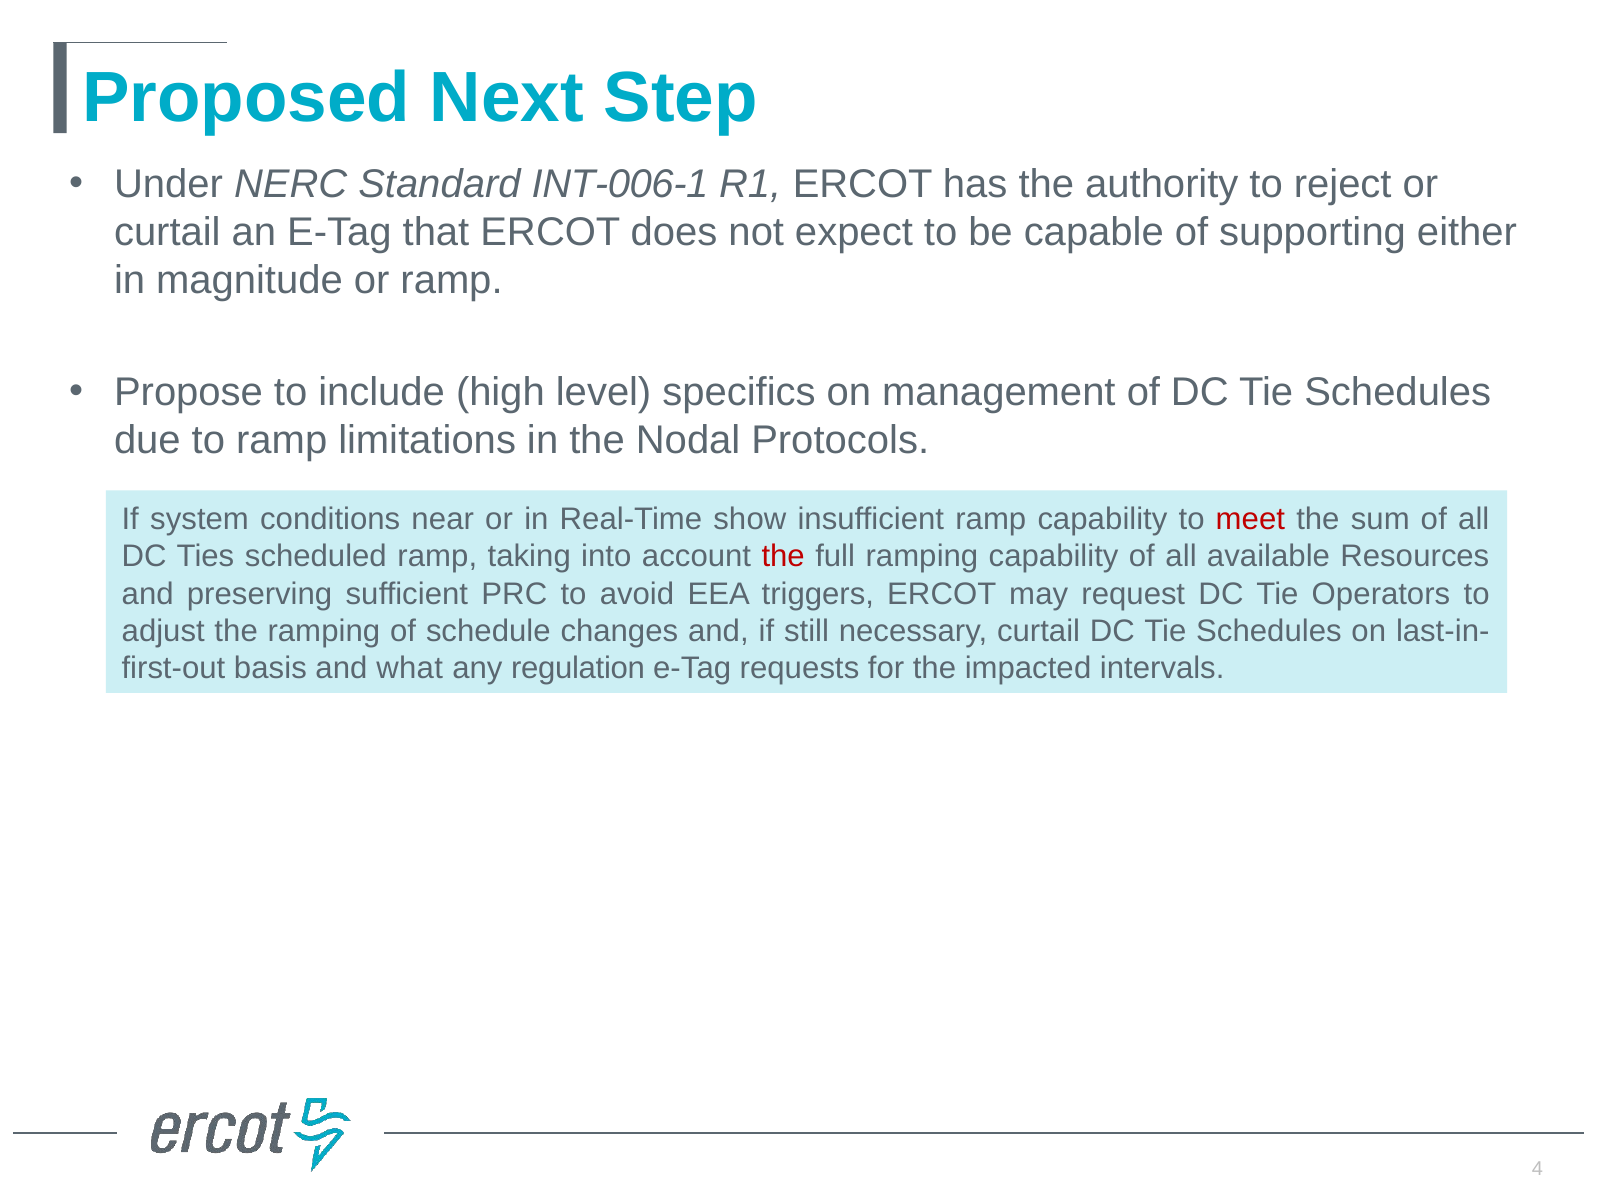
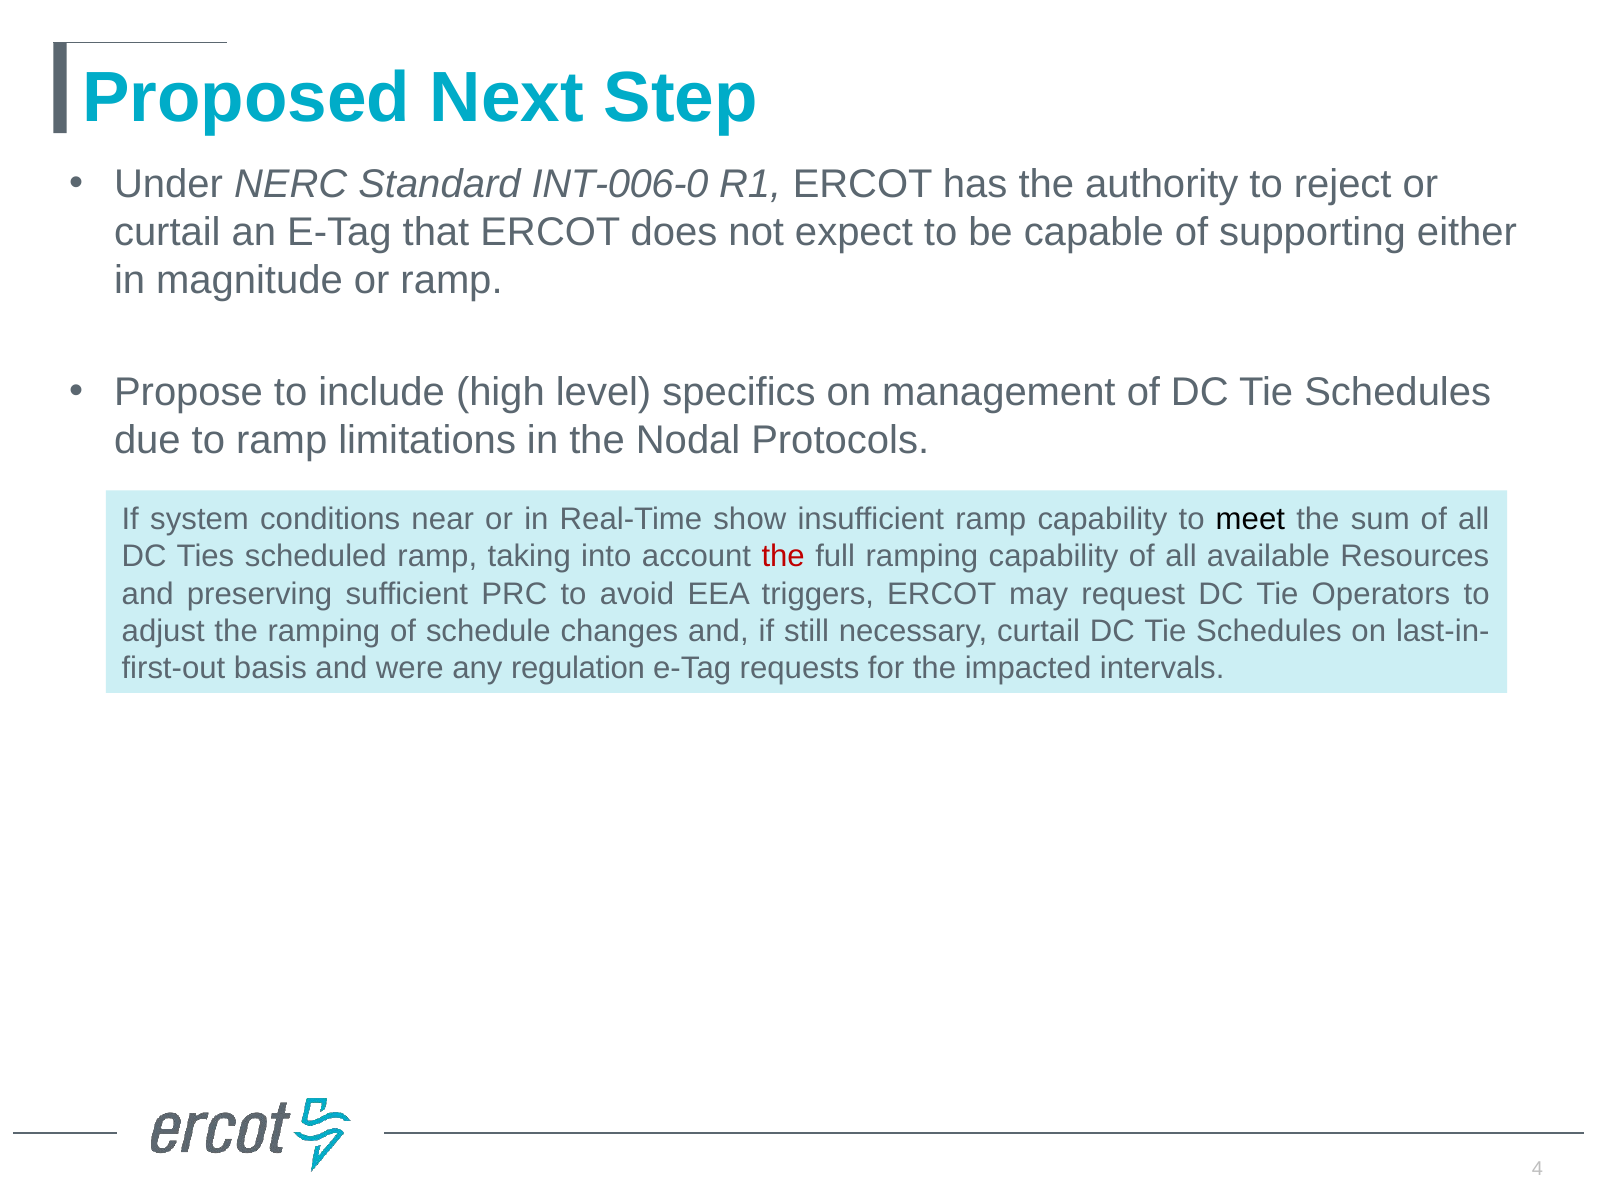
INT-006-1: INT-006-1 -> INT-006-0
meet colour: red -> black
what: what -> were
